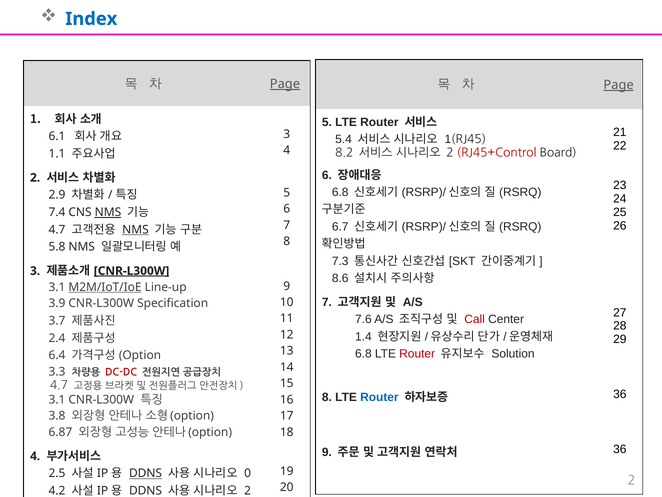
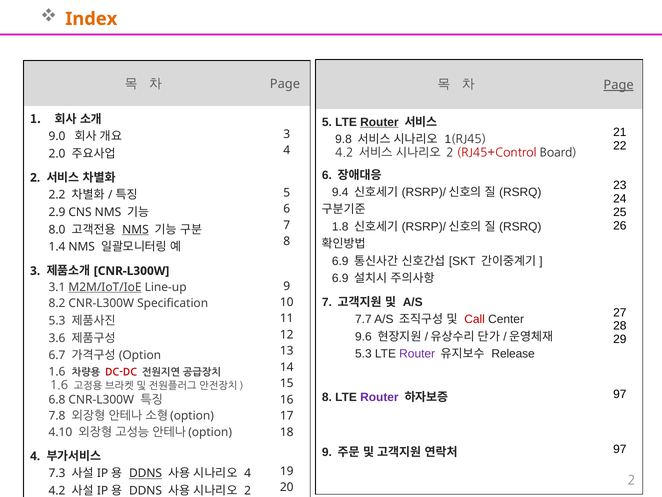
Index colour: blue -> orange
Page at (285, 84) underline: present -> none
Router at (379, 122) underline: none -> present
6.1: 6.1 -> 9.0
5.4: 5.4 -> 9.8
8.2 at (344, 153): 8.2 -> 4.2
1.1: 1.1 -> 2.0
6.8 at (340, 192): 6.8 -> 9.4
2.9: 2.9 -> 2.2
7.4: 7.4 -> 2.9
NMS at (108, 212) underline: present -> none
6.7: 6.7 -> 1.8
4.7 at (57, 229): 4.7 -> 8.0
5.8: 5.8 -> 1.4
7.3 at (340, 261): 7.3 -> 6.9
CNR-L300W at (132, 271) underline: present -> none
8.6 at (340, 278): 8.6 -> 6.9
3.9: 3.9 -> 8.2
7.6: 7.6 -> 7.7
3.7 at (57, 320): 3.7 -> 5.3
1.4: 1.4 -> 9.6
2.4: 2.4 -> 3.6
6.8 at (363, 354): 6.8 -> 5.3
Router at (417, 354) colour: red -> purple
Solution: Solution -> Release
6.4: 6.4 -> 6.7
3.3 at (57, 371): 3.3 -> 1.6
4.7 at (59, 385): 4.7 -> 1.6
Router at (379, 397) colour: blue -> purple
36 at (620, 394): 36 -> 97
3.1 at (57, 399): 3.1 -> 6.8
3.8: 3.8 -> 7.8
6.87: 6.87 -> 4.10
36 at (620, 449): 36 -> 97
2.5: 2.5 -> 7.3
0 at (248, 473): 0 -> 4
